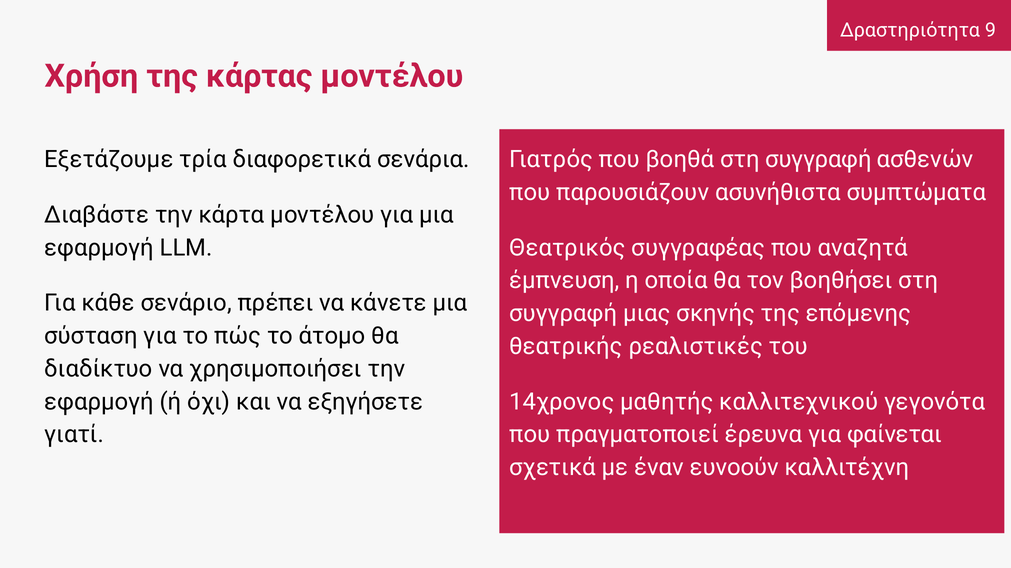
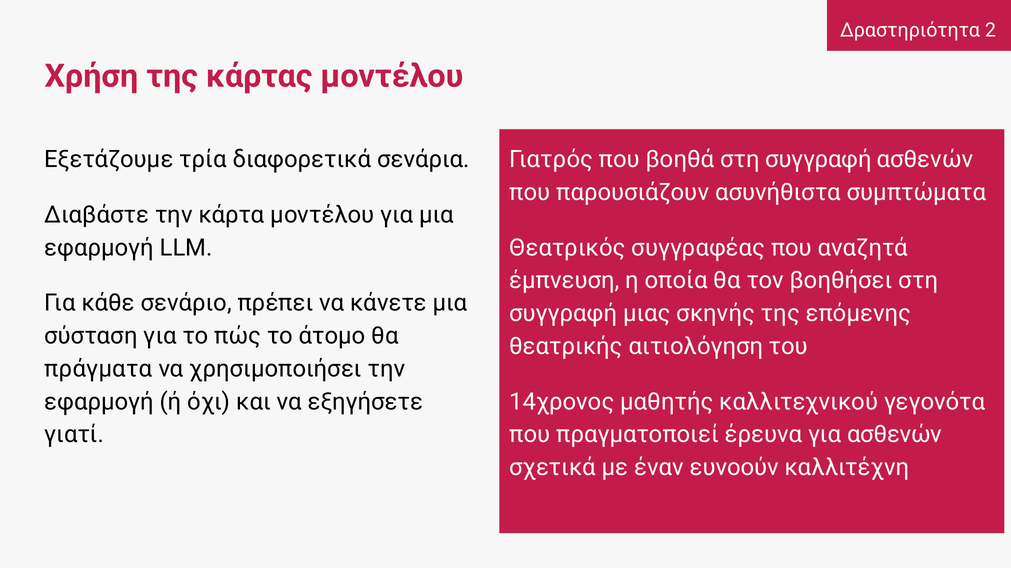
9: 9 -> 2
ρεαλιστικές: ρεαλιστικές -> αιτιολόγηση
διαδίκτυο: διαδίκτυο -> πράγματα
για φαίνεται: φαίνεται -> ασθενών
